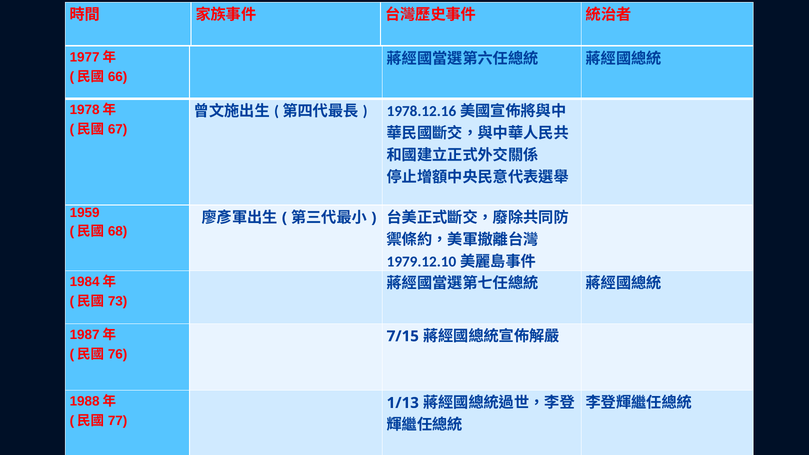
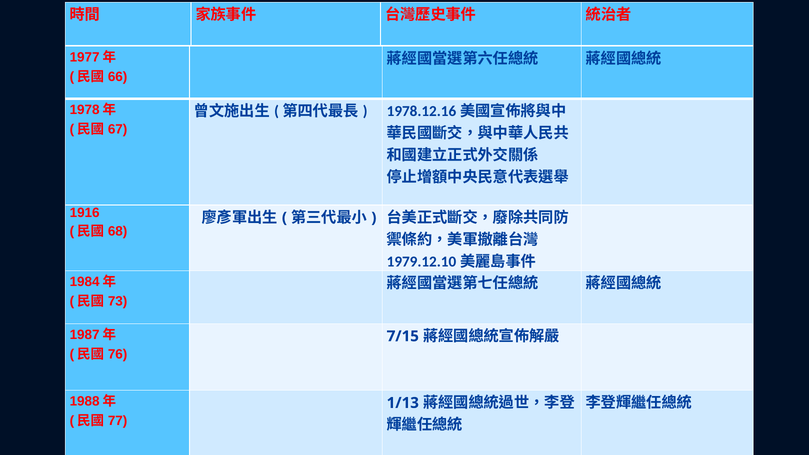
1959: 1959 -> 1916
